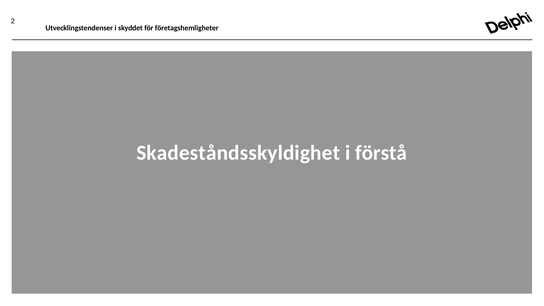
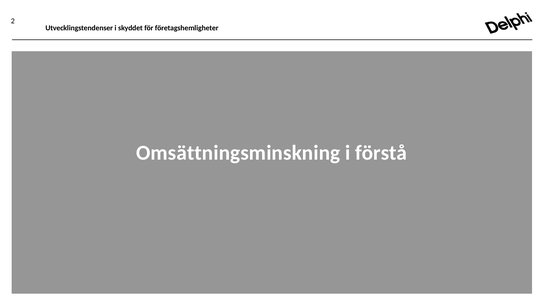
Skadeståndsskyldighet: Skadeståndsskyldighet -> Omsättningsminskning
